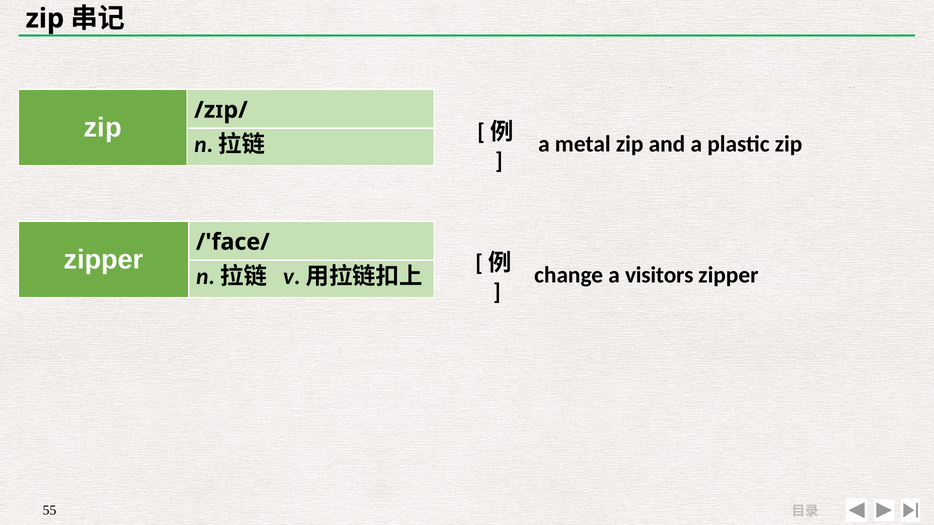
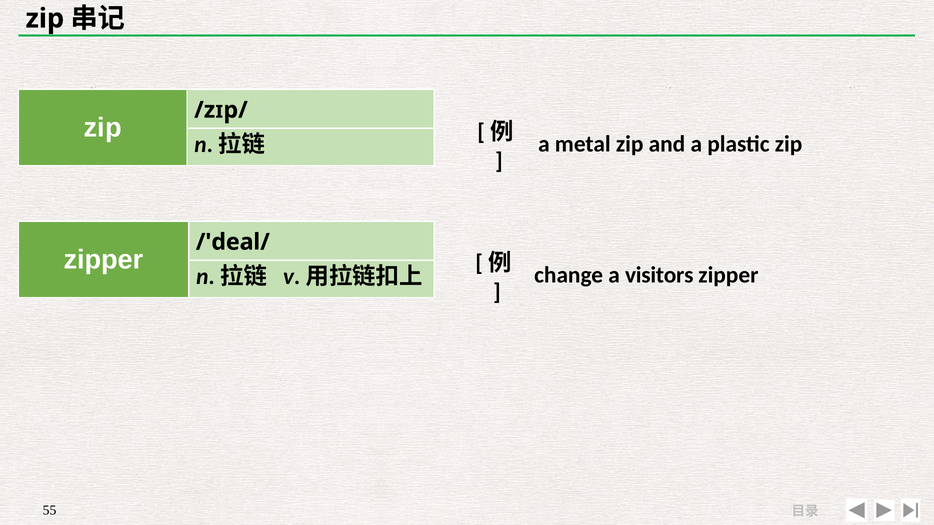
/'face/: /'face/ -> /'deal/
